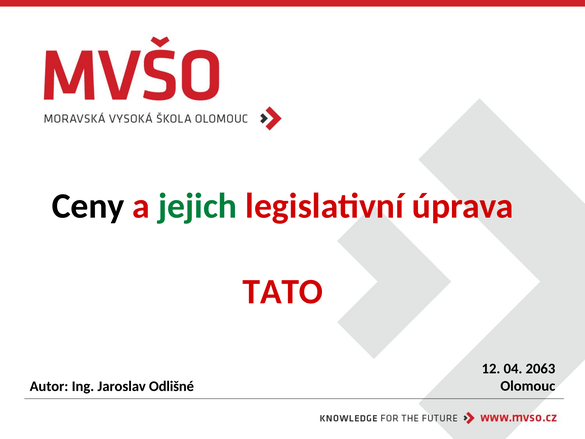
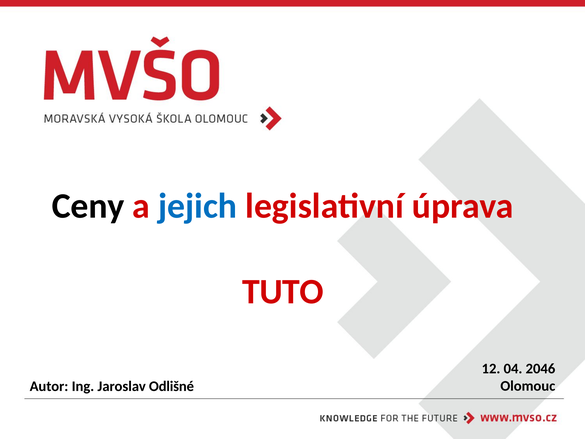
jejich colour: green -> blue
TATO: TATO -> TUTO
2063: 2063 -> 2046
